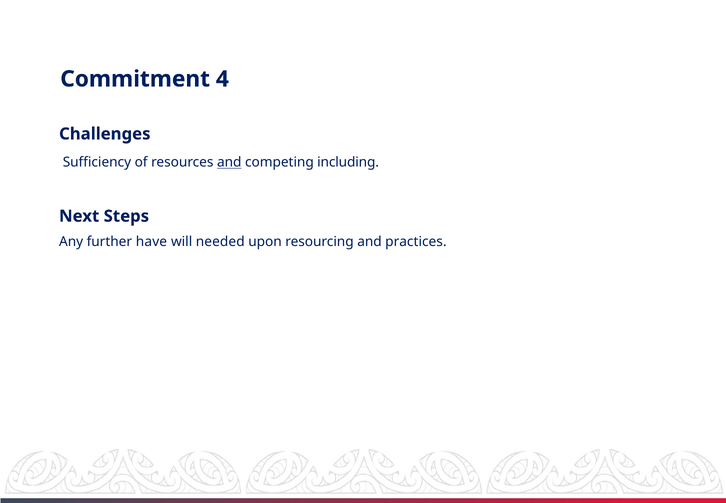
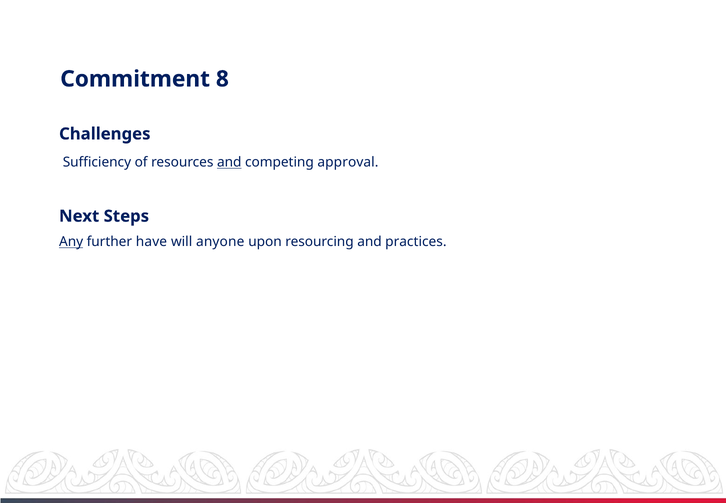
4: 4 -> 8
including: including -> approval
Any underline: none -> present
needed: needed -> anyone
